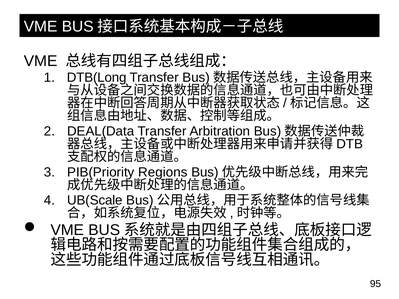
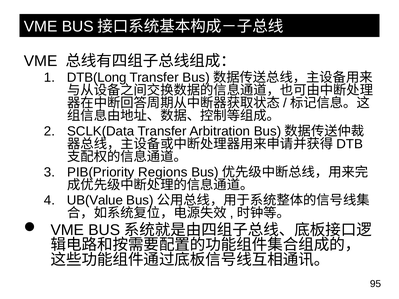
DEAL(Data: DEAL(Data -> SCLK(Data
UB(Scale: UB(Scale -> UB(Value
